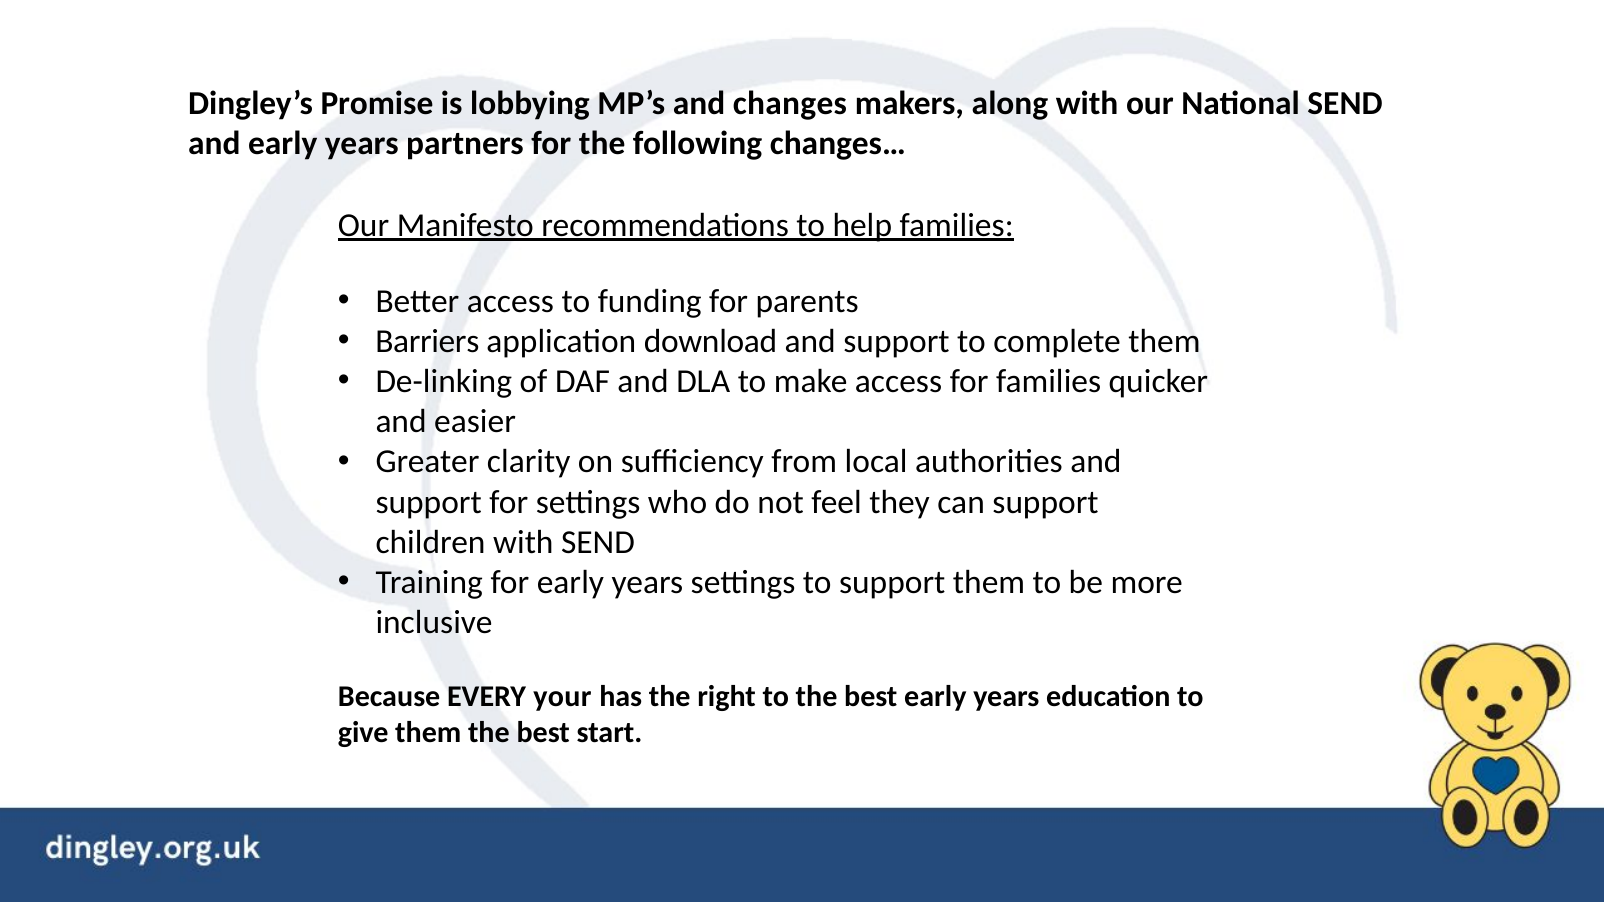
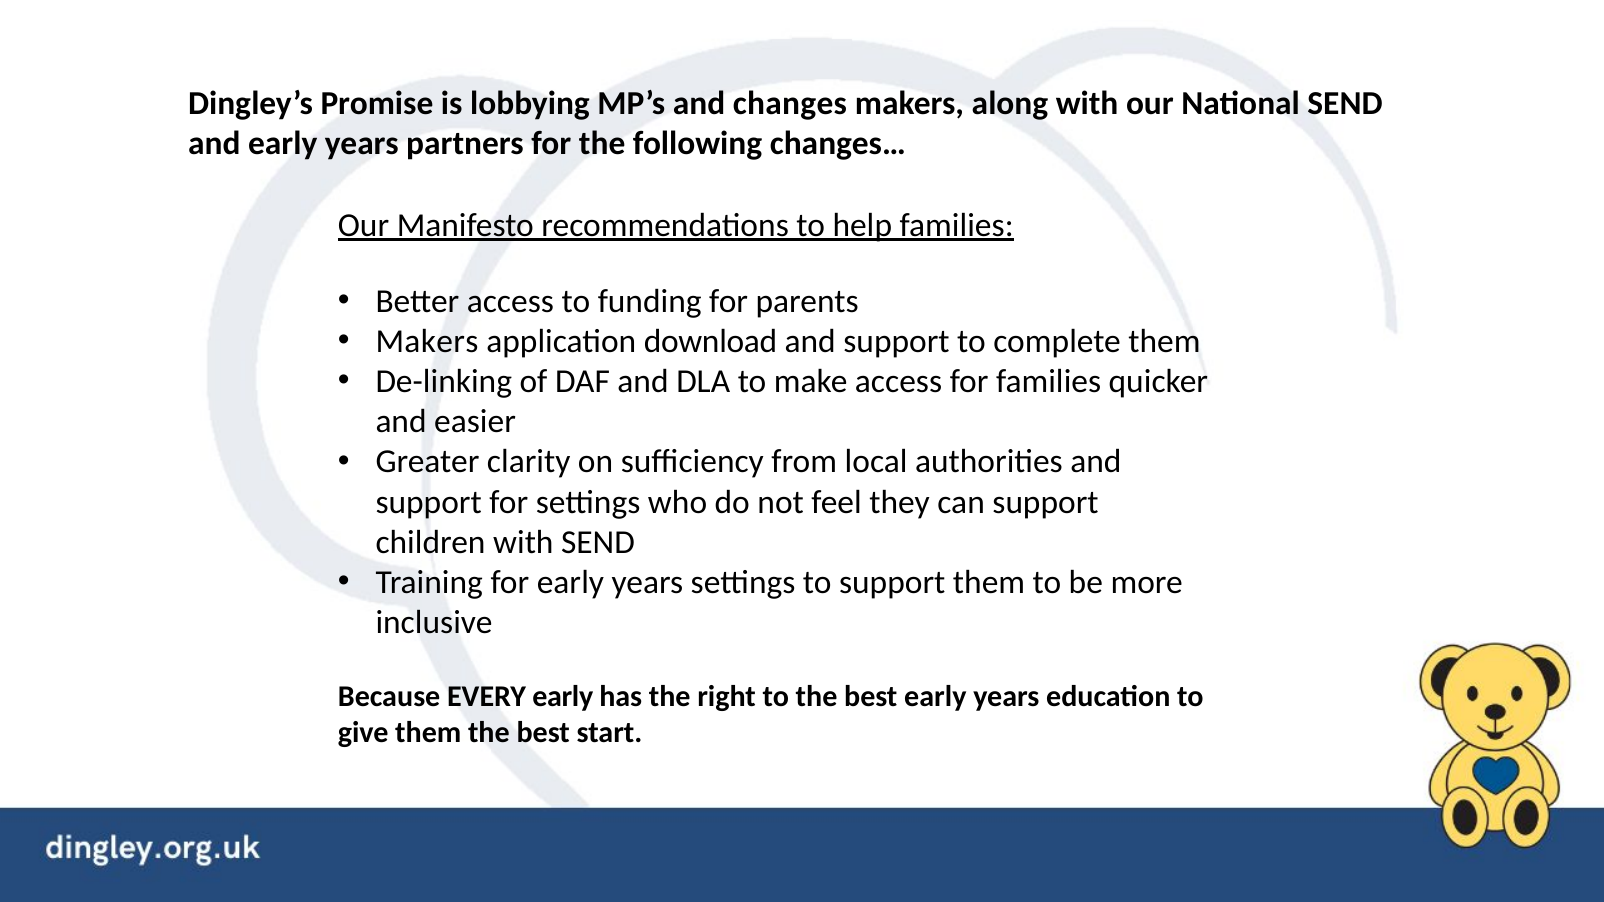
Barriers at (427, 342): Barriers -> Makers
EVERY your: your -> early
